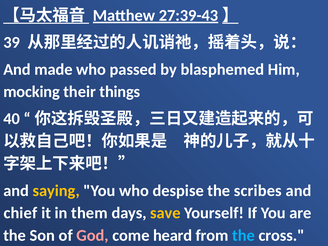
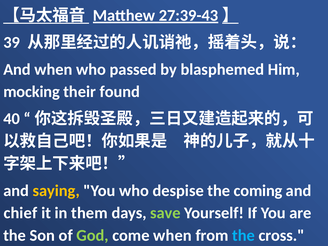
And made: made -> when
things: things -> found
scribes: scribes -> coming
save colour: yellow -> light green
God colour: pink -> light green
come heard: heard -> when
